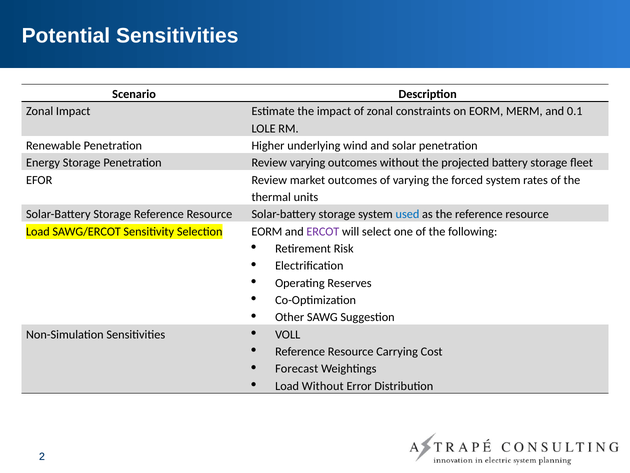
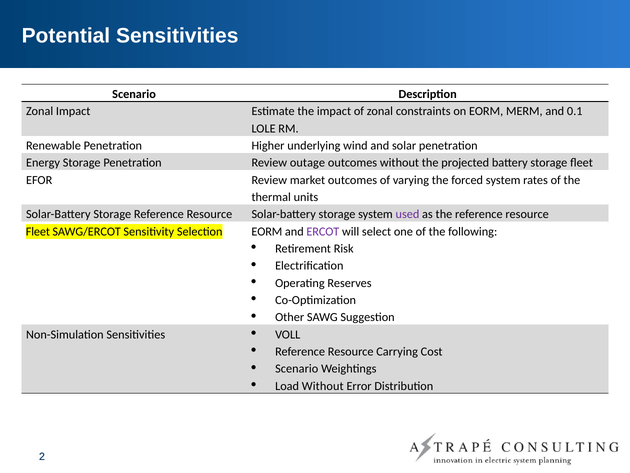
Review varying: varying -> outage
used colour: blue -> purple
Load at (38, 231): Load -> Fleet
Forecast at (297, 368): Forecast -> Scenario
